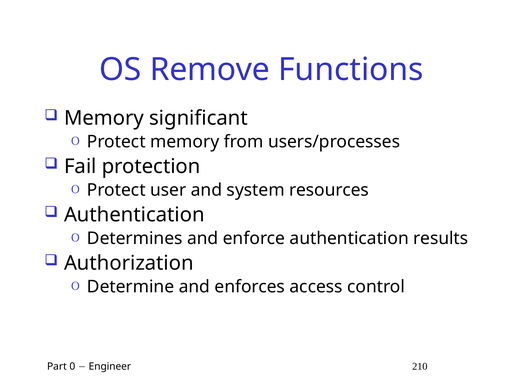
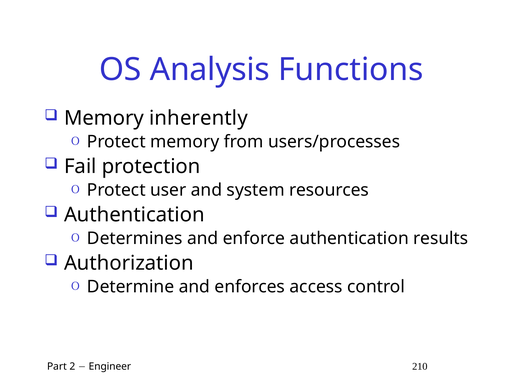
Remove: Remove -> Analysis
significant: significant -> inherently
0: 0 -> 2
